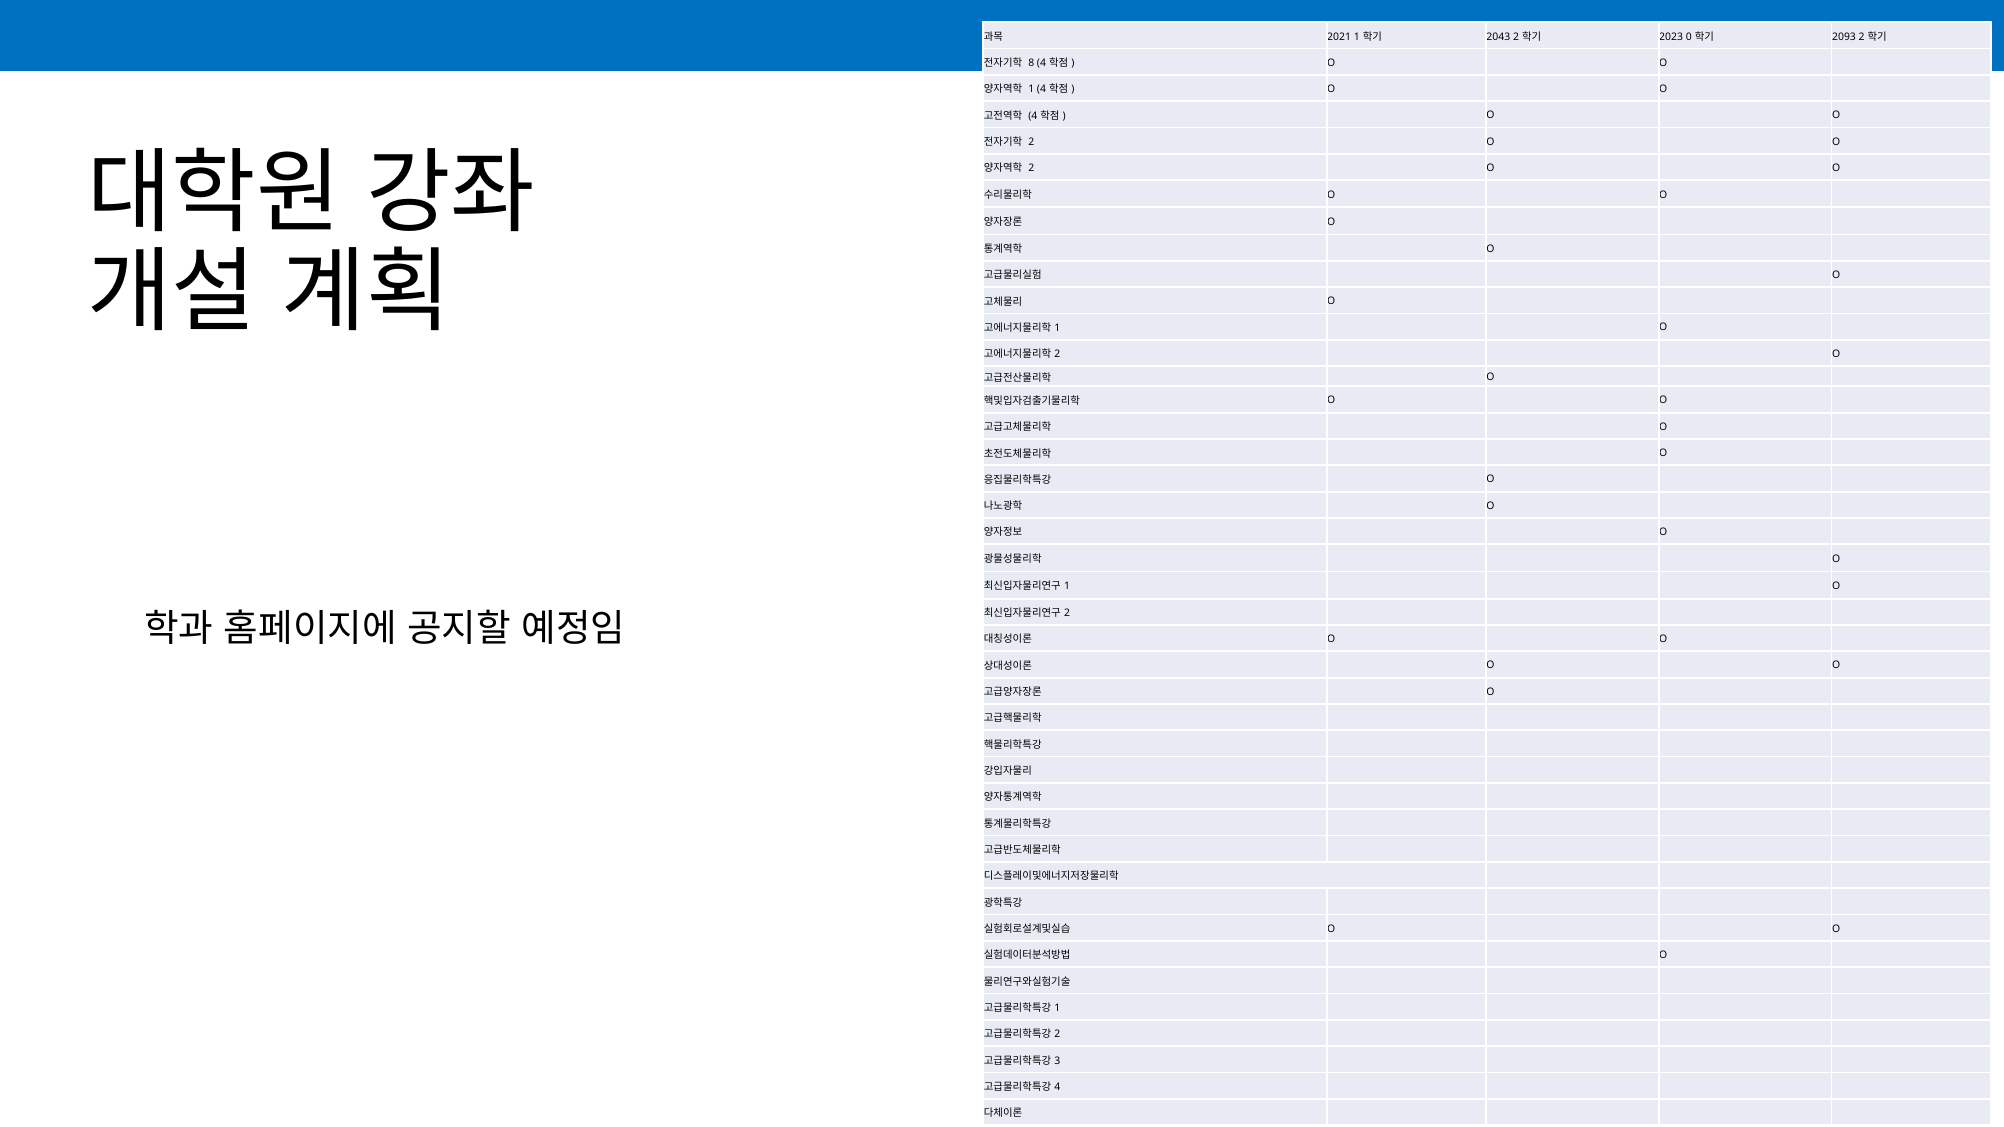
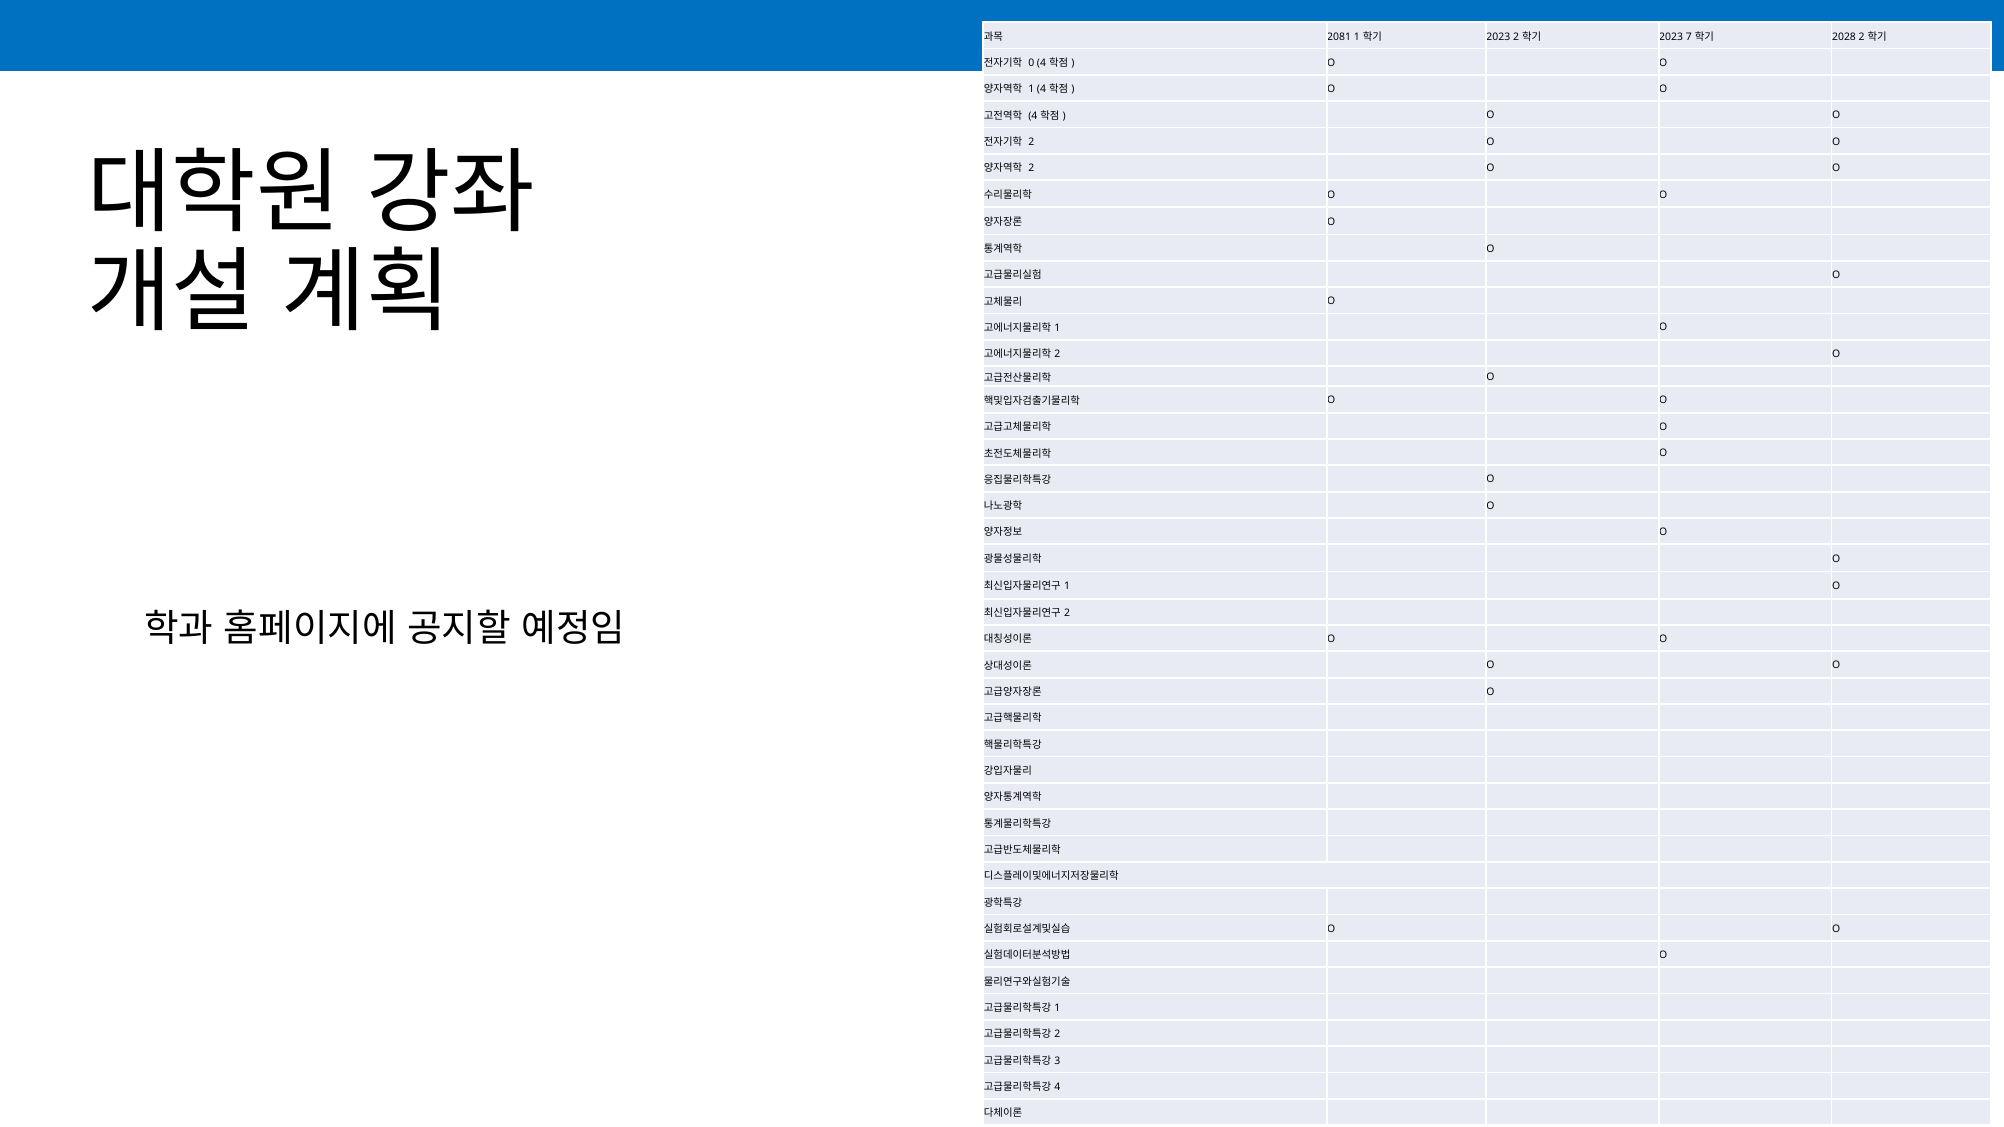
2021: 2021 -> 2081
2043 at (1498, 37): 2043 -> 2023
0: 0 -> 7
2093: 2093 -> 2028
8: 8 -> 0
